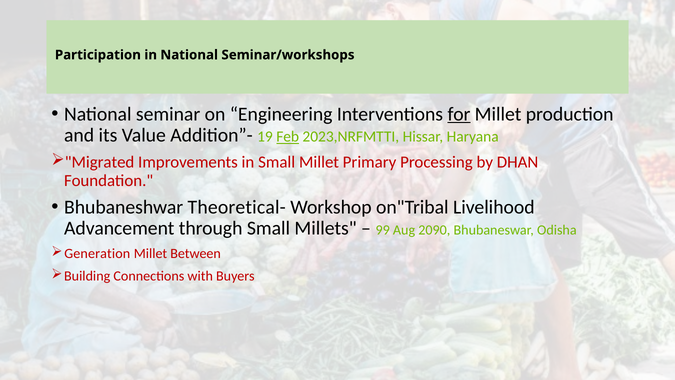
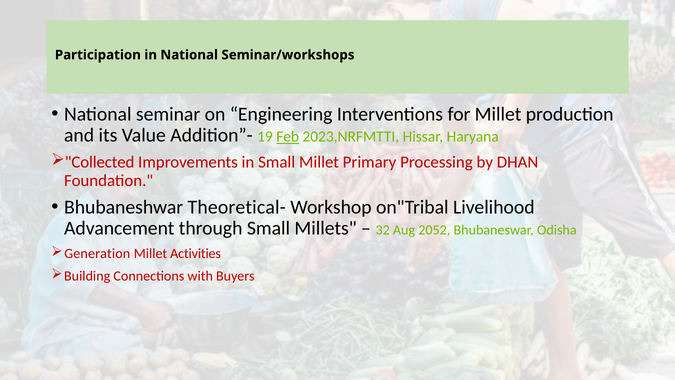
for underline: present -> none
Migrated: Migrated -> Collected
99: 99 -> 32
2090: 2090 -> 2052
Between: Between -> Activities
